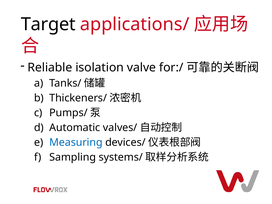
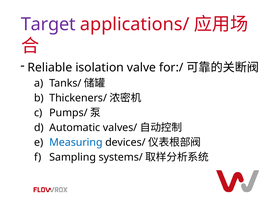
Target colour: black -> purple
